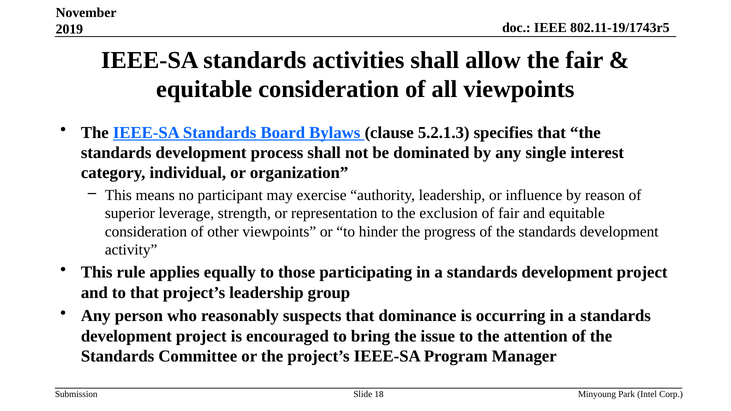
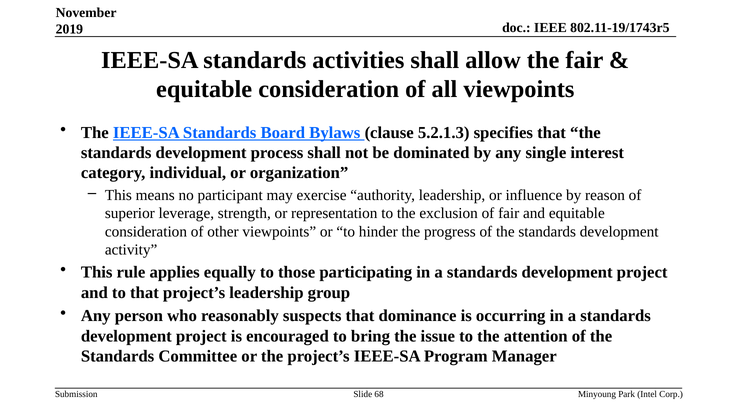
18: 18 -> 68
